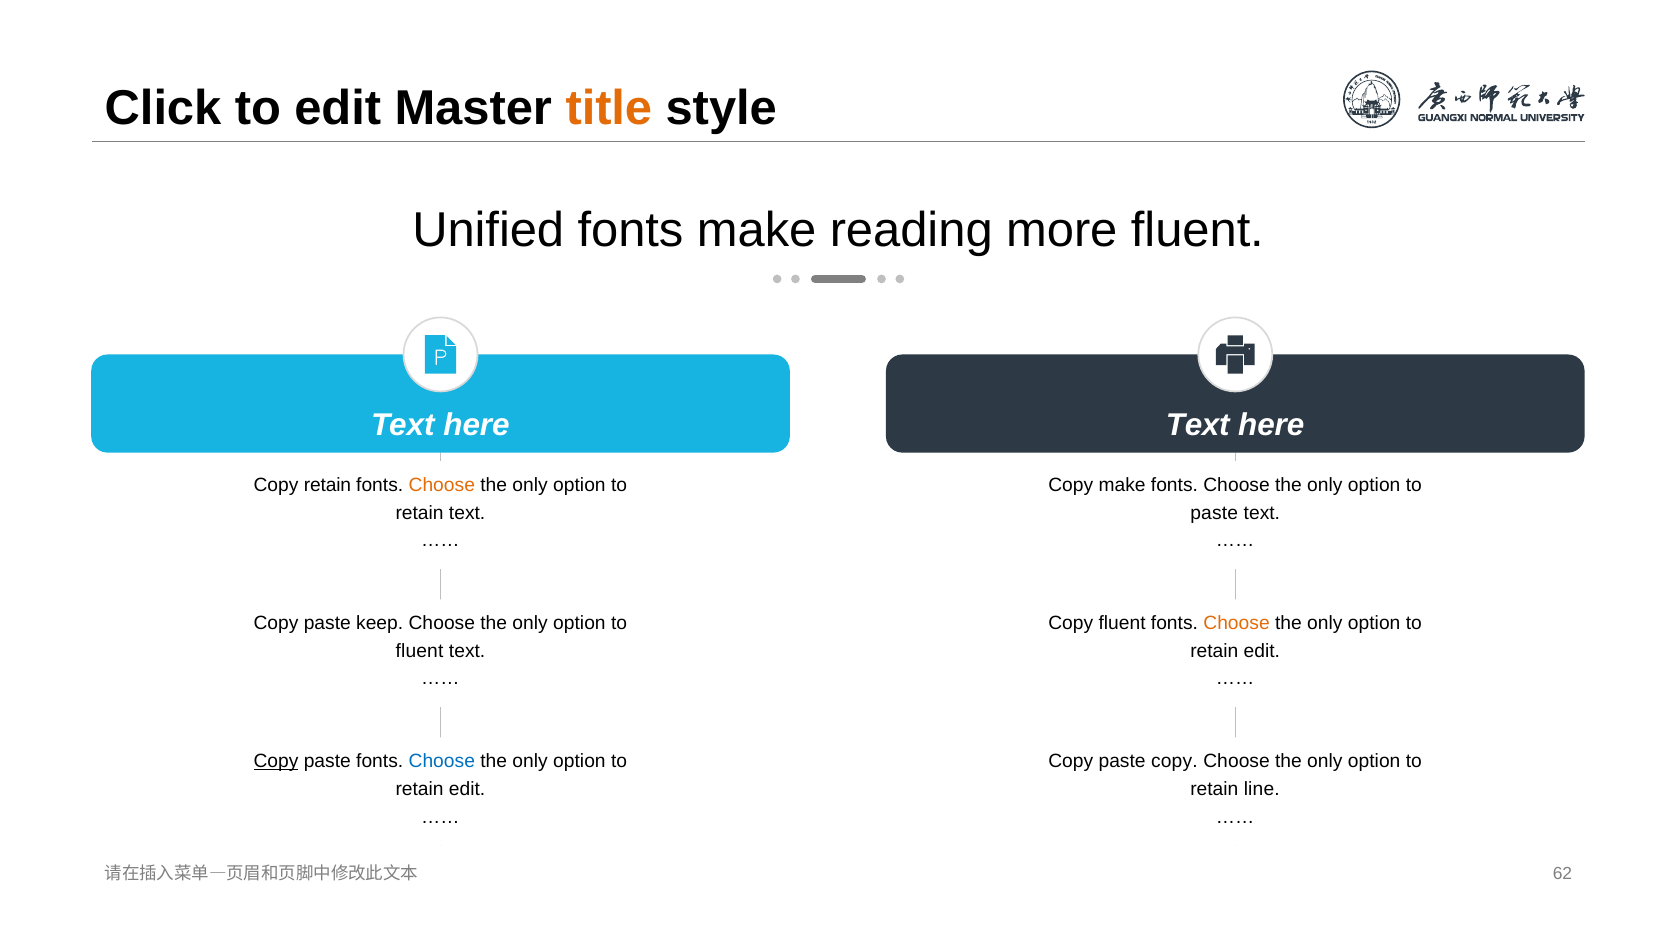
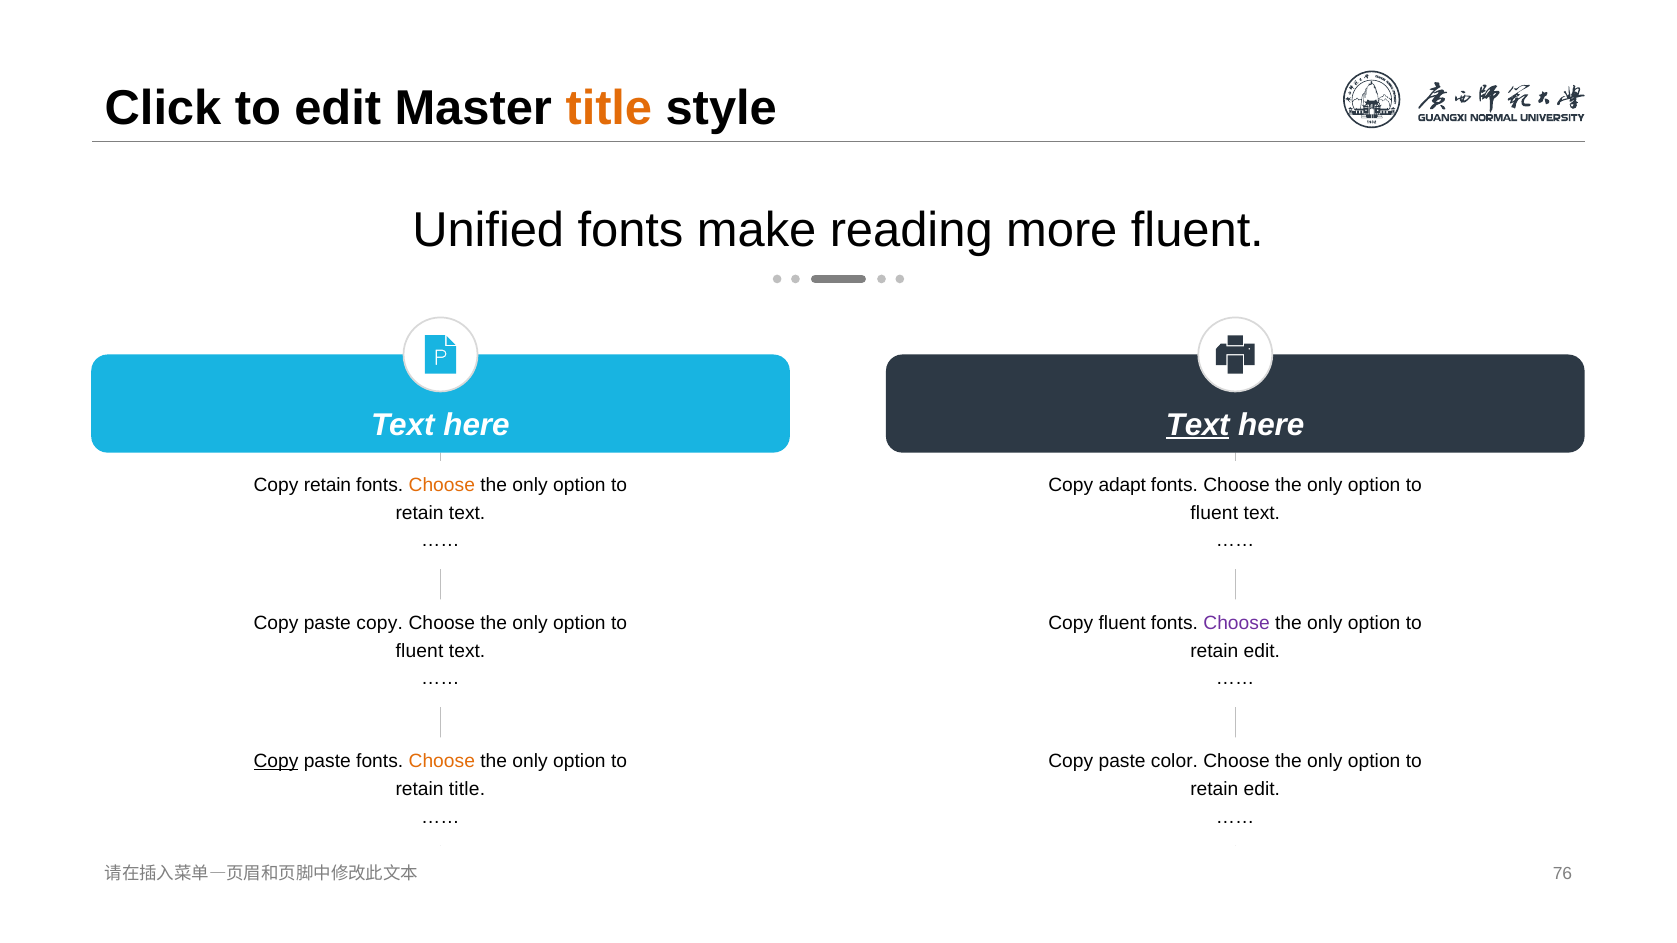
Text at (1198, 425) underline: none -> present
Copy make: make -> adapt
paste at (1214, 513): paste -> fluent
paste keep: keep -> copy
Choose at (1237, 623) colour: orange -> purple
Choose at (442, 761) colour: blue -> orange
paste copy: copy -> color
edit at (467, 789): edit -> title
line at (1262, 789): line -> edit
62: 62 -> 76
